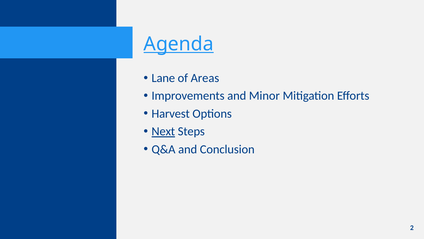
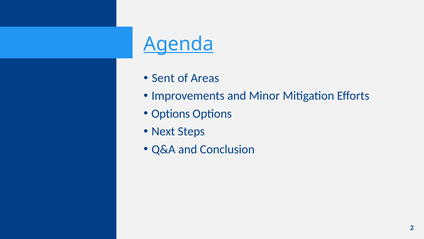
Lane: Lane -> Sent
Harvest at (171, 113): Harvest -> Options
Next underline: present -> none
